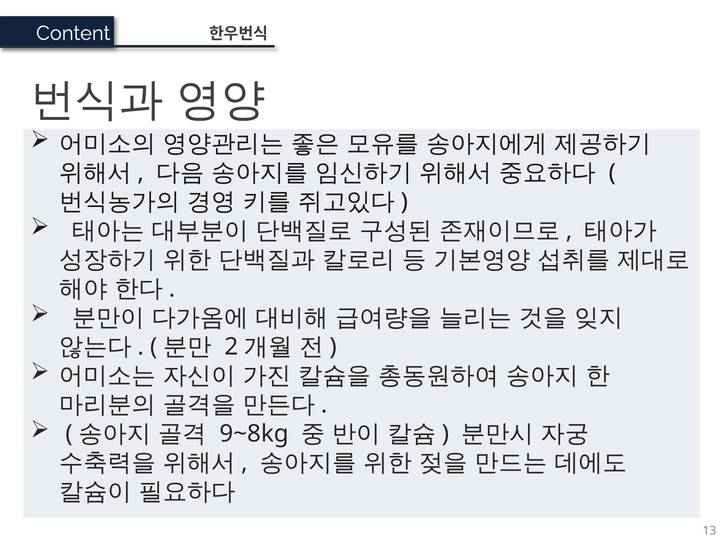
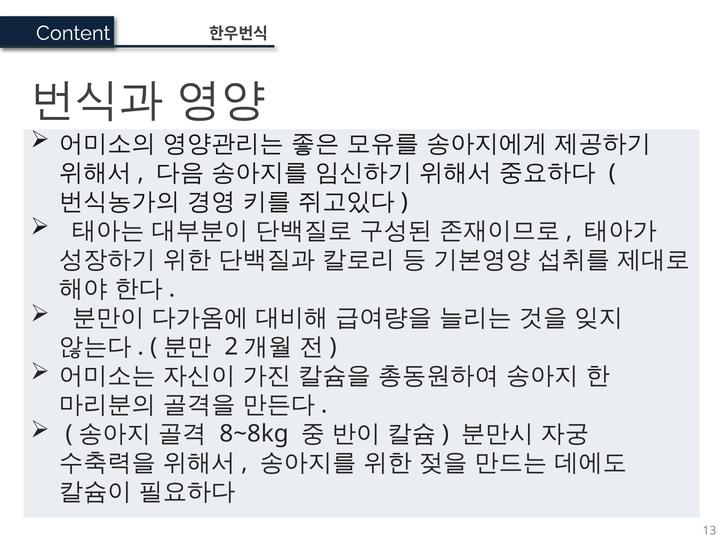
9~8kg: 9~8kg -> 8~8kg
